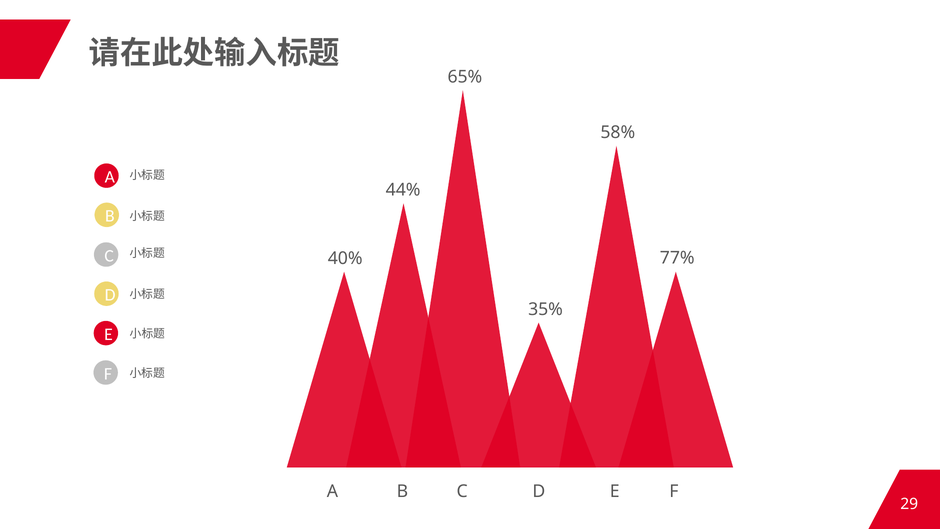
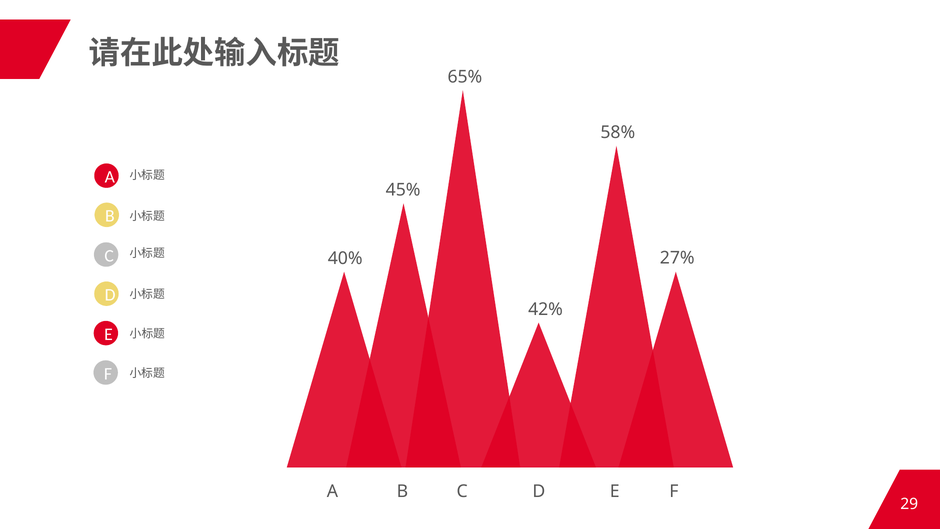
44%: 44% -> 45%
77%: 77% -> 27%
35%: 35% -> 42%
